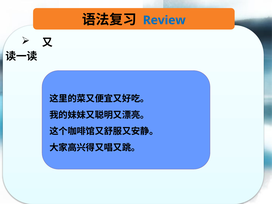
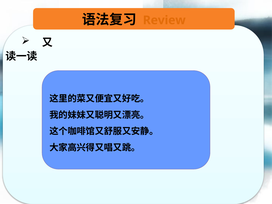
Review colour: blue -> orange
